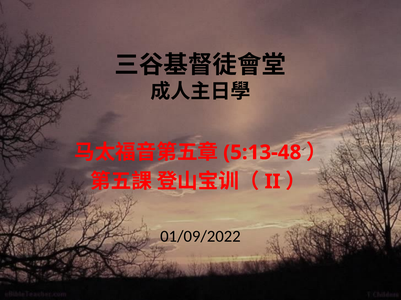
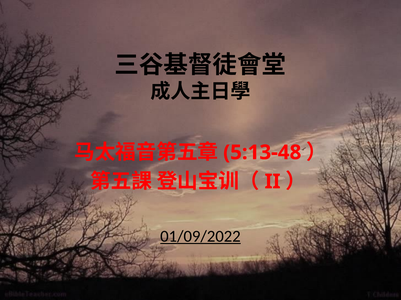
01/09/2022 underline: none -> present
